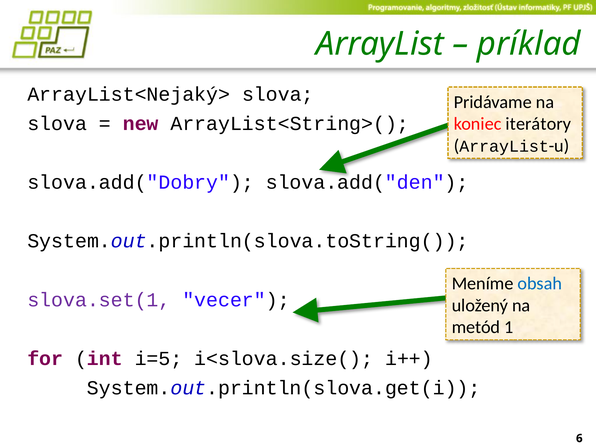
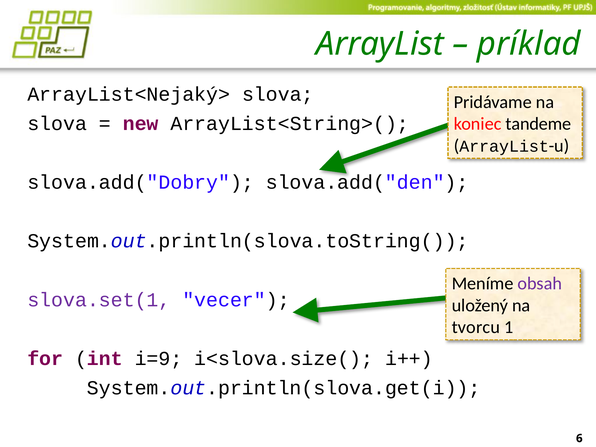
iterátory: iterátory -> tandeme
obsah colour: blue -> purple
metód: metód -> tvorcu
i=5: i=5 -> i=9
